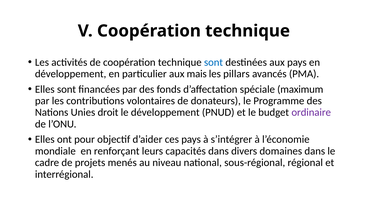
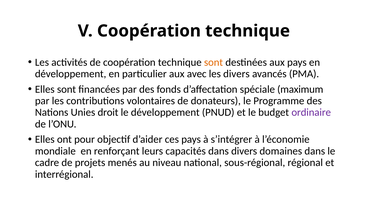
sont at (214, 62) colour: blue -> orange
mais: mais -> avec
les pillars: pillars -> divers
